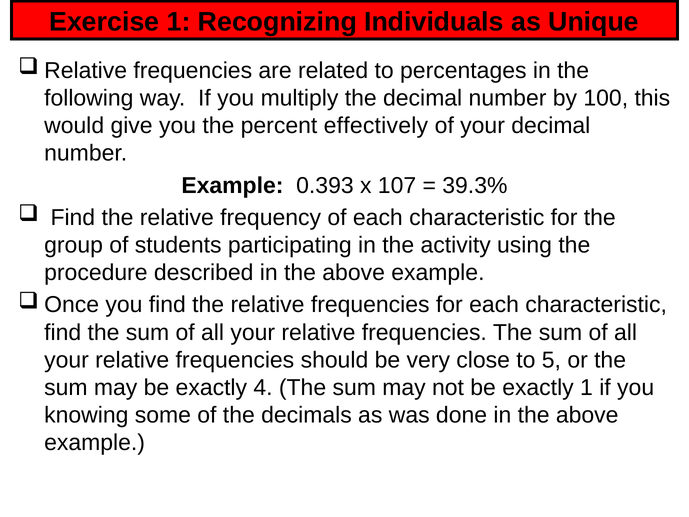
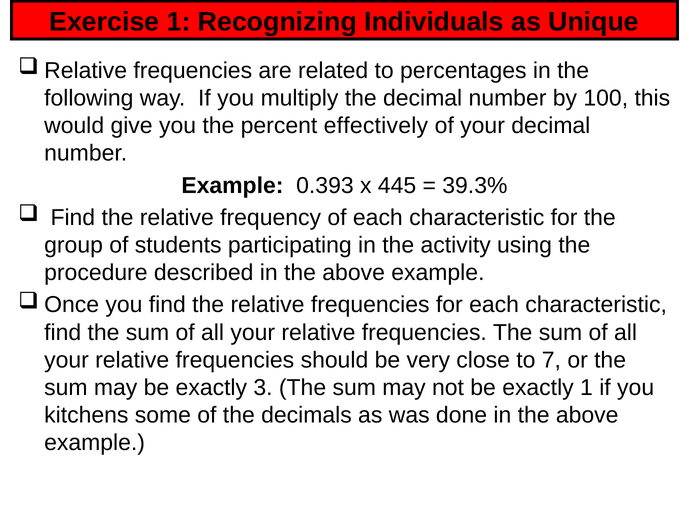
107: 107 -> 445
5: 5 -> 7
4: 4 -> 3
knowing: knowing -> kitchens
